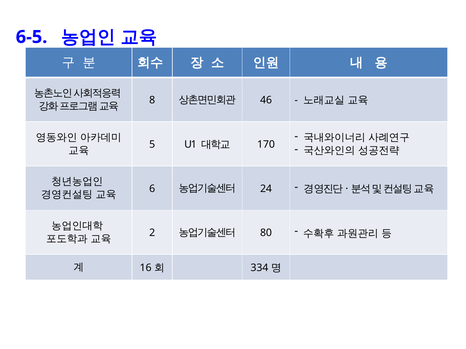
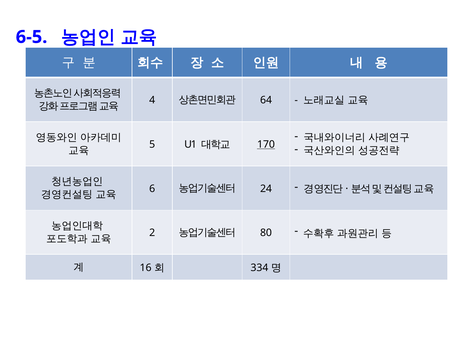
8: 8 -> 4
46: 46 -> 64
170 underline: none -> present
